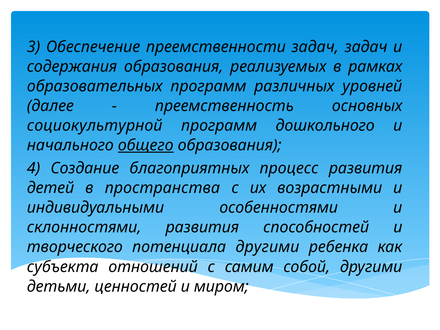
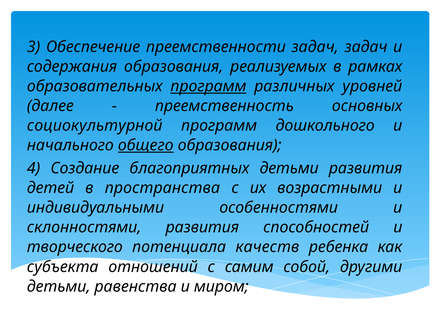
программ at (208, 86) underline: none -> present
благоприятных процесс: процесс -> детьми
потенциала другими: другими -> качеств
ценностей: ценностей -> равенства
